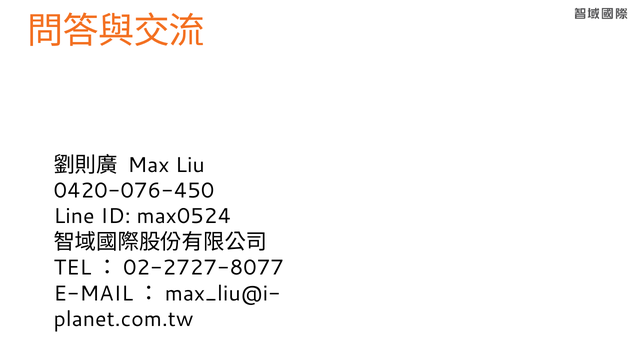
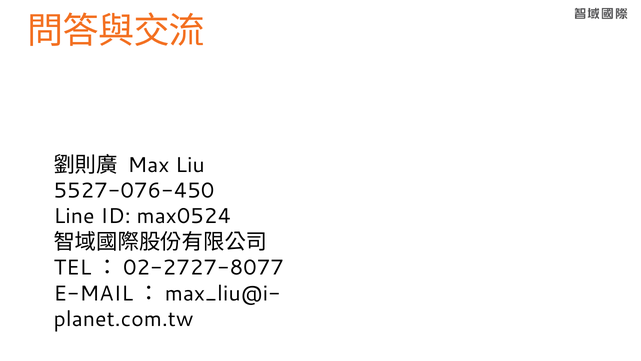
0420-076-450: 0420-076-450 -> 5527-076-450
